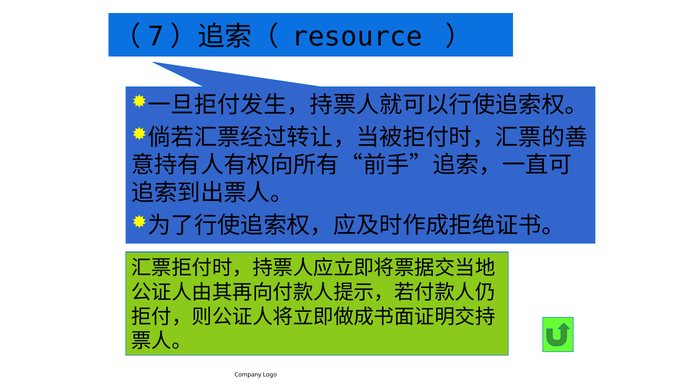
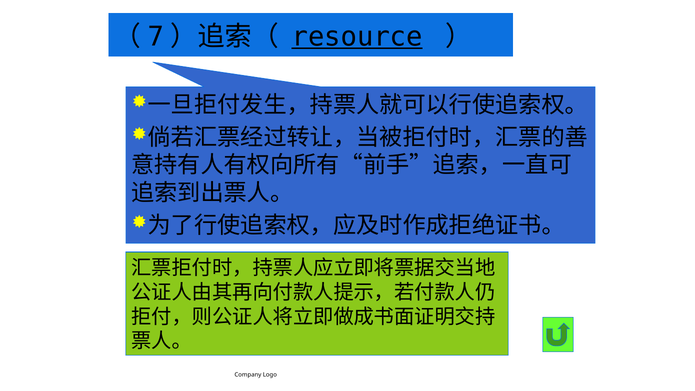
resource underline: none -> present
